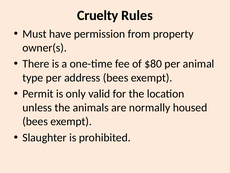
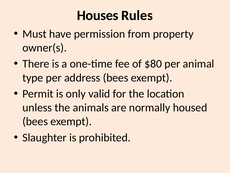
Cruelty: Cruelty -> Houses
